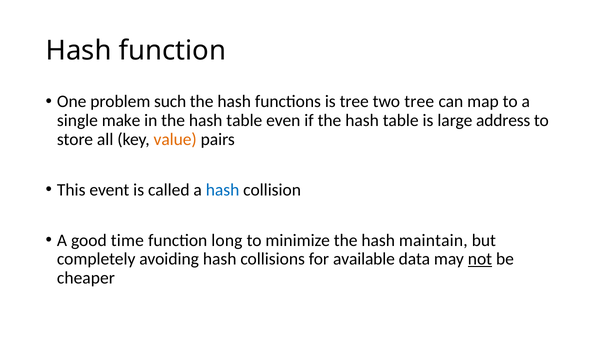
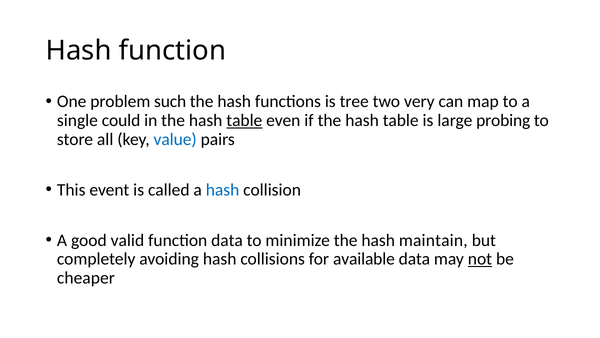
two tree: tree -> very
make: make -> could
table at (244, 120) underline: none -> present
address: address -> probing
value colour: orange -> blue
time: time -> valid
function long: long -> data
